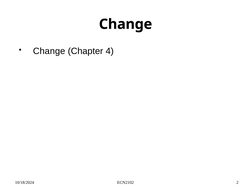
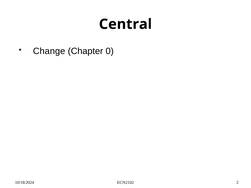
Change at (126, 24): Change -> Central
4: 4 -> 0
